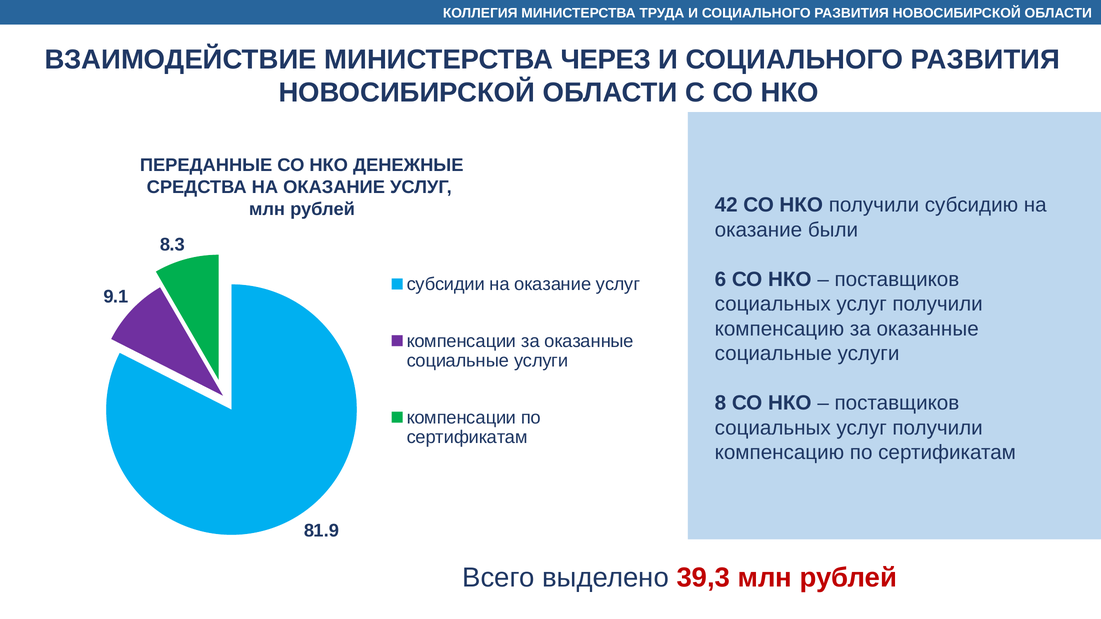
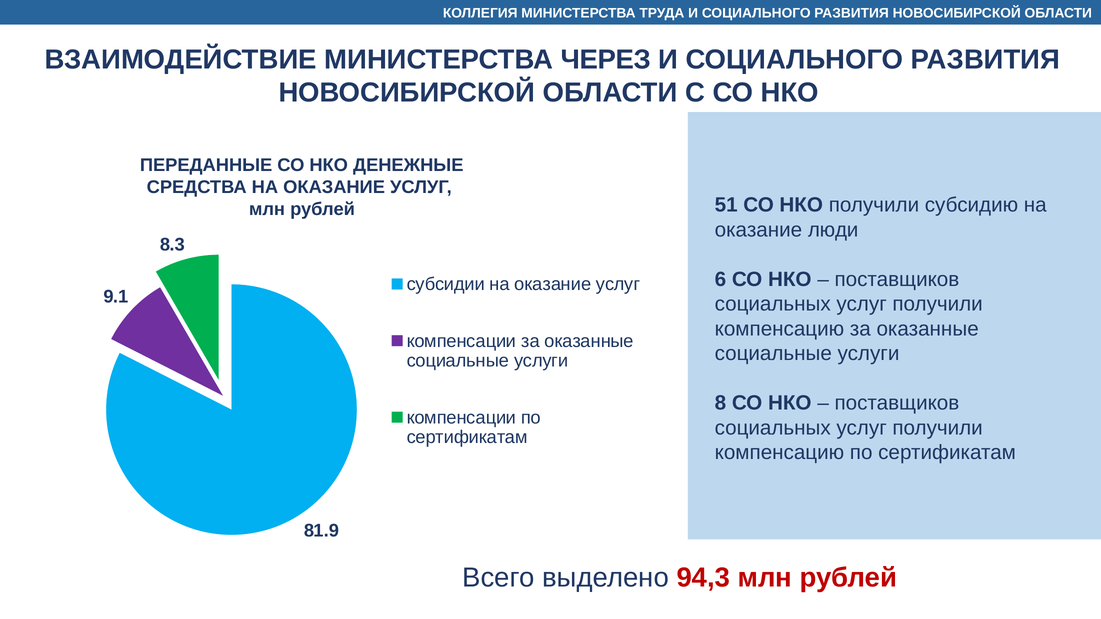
42: 42 -> 51
были: были -> люди
39,3: 39,3 -> 94,3
